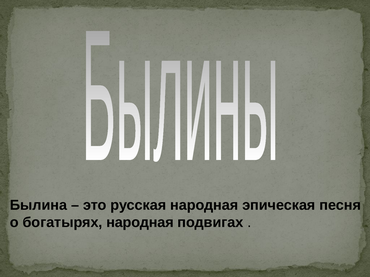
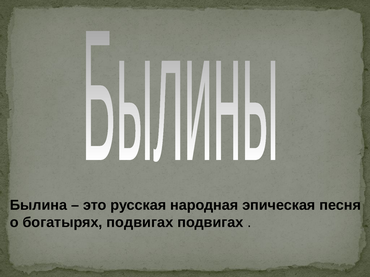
богатырях народная: народная -> подвигах
